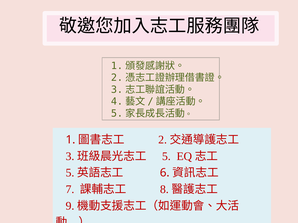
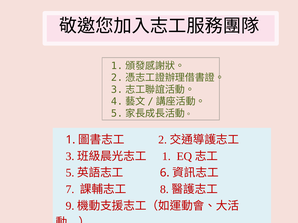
5 at (167, 157): 5 -> 1
